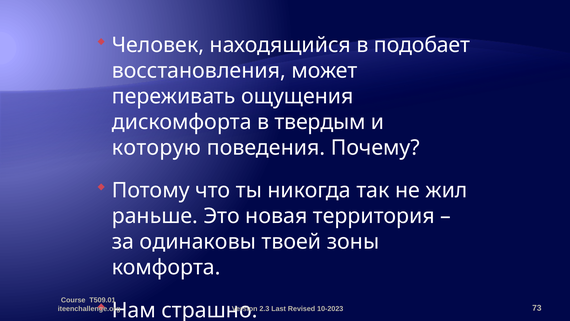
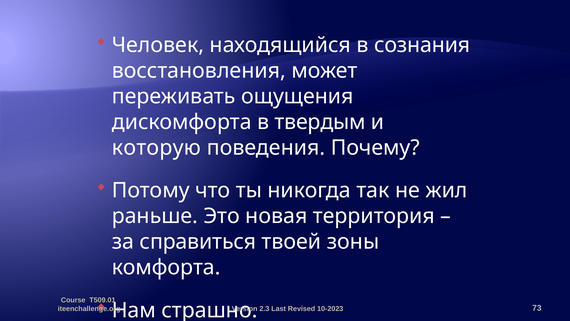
подобает: подобает -> сознания
одинаковы: одинаковы -> справиться
